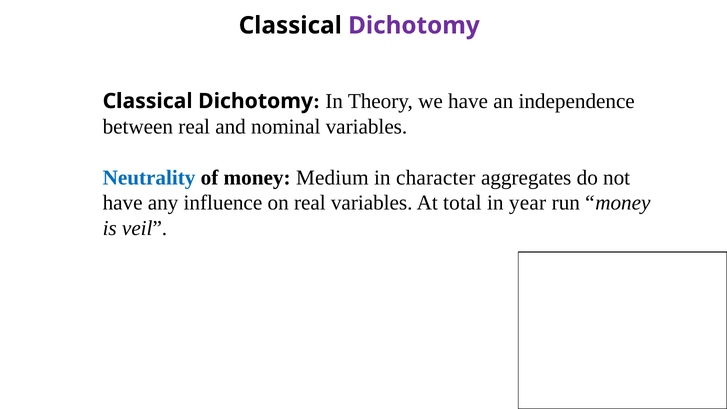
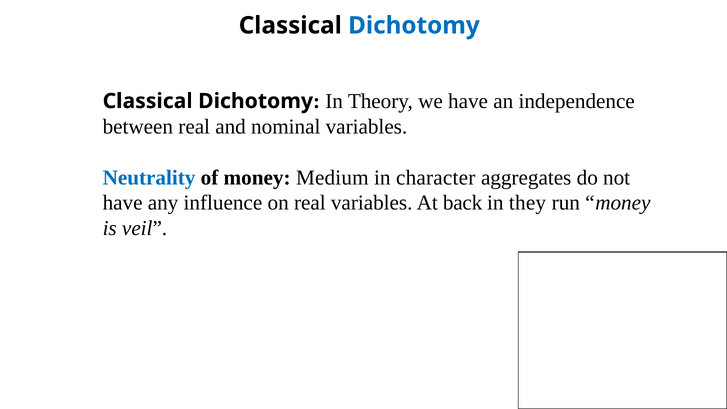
Dichotomy at (414, 25) colour: purple -> blue
total: total -> back
year: year -> they
